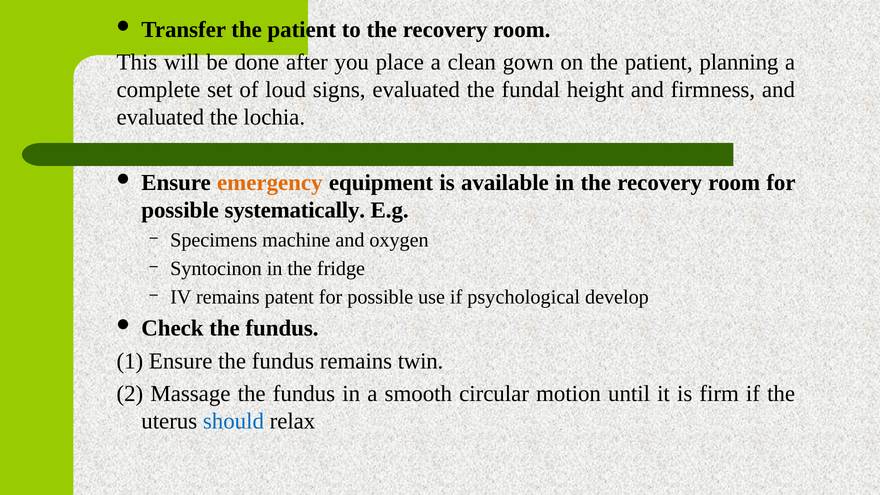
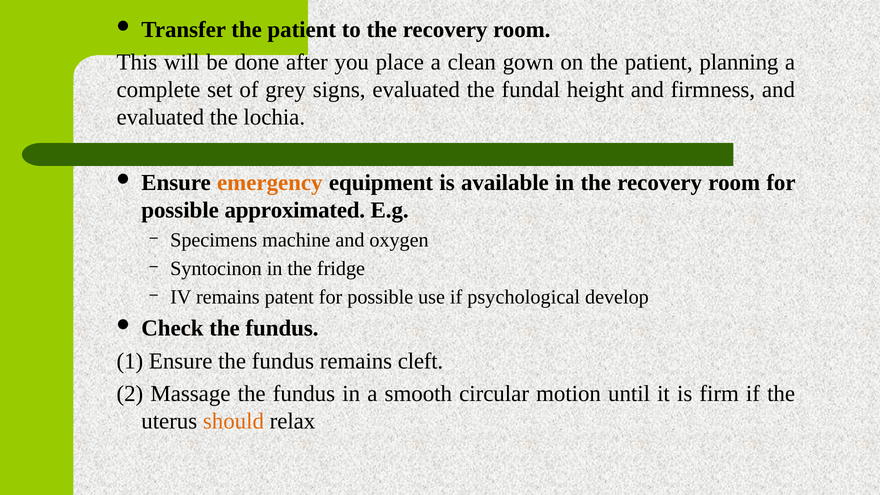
loud: loud -> grey
systematically: systematically -> approximated
twin: twin -> cleft
should colour: blue -> orange
